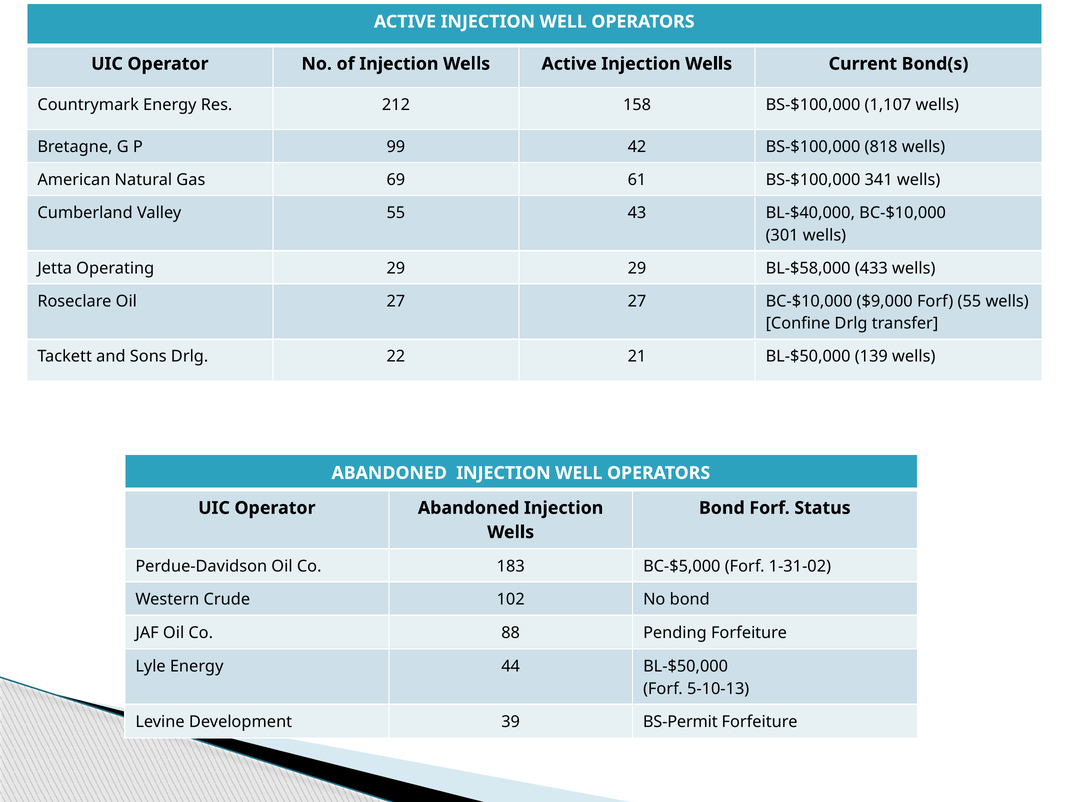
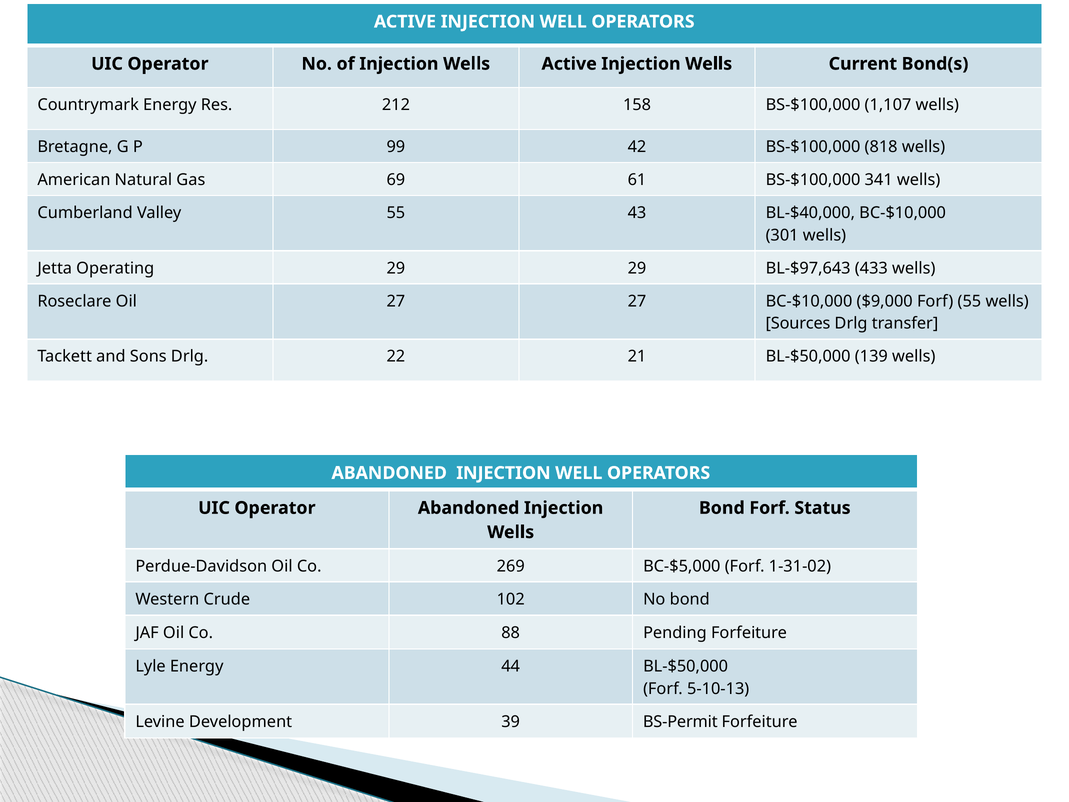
BL-$58,000: BL-$58,000 -> BL-$97,643
Confine: Confine -> Sources
183: 183 -> 269
